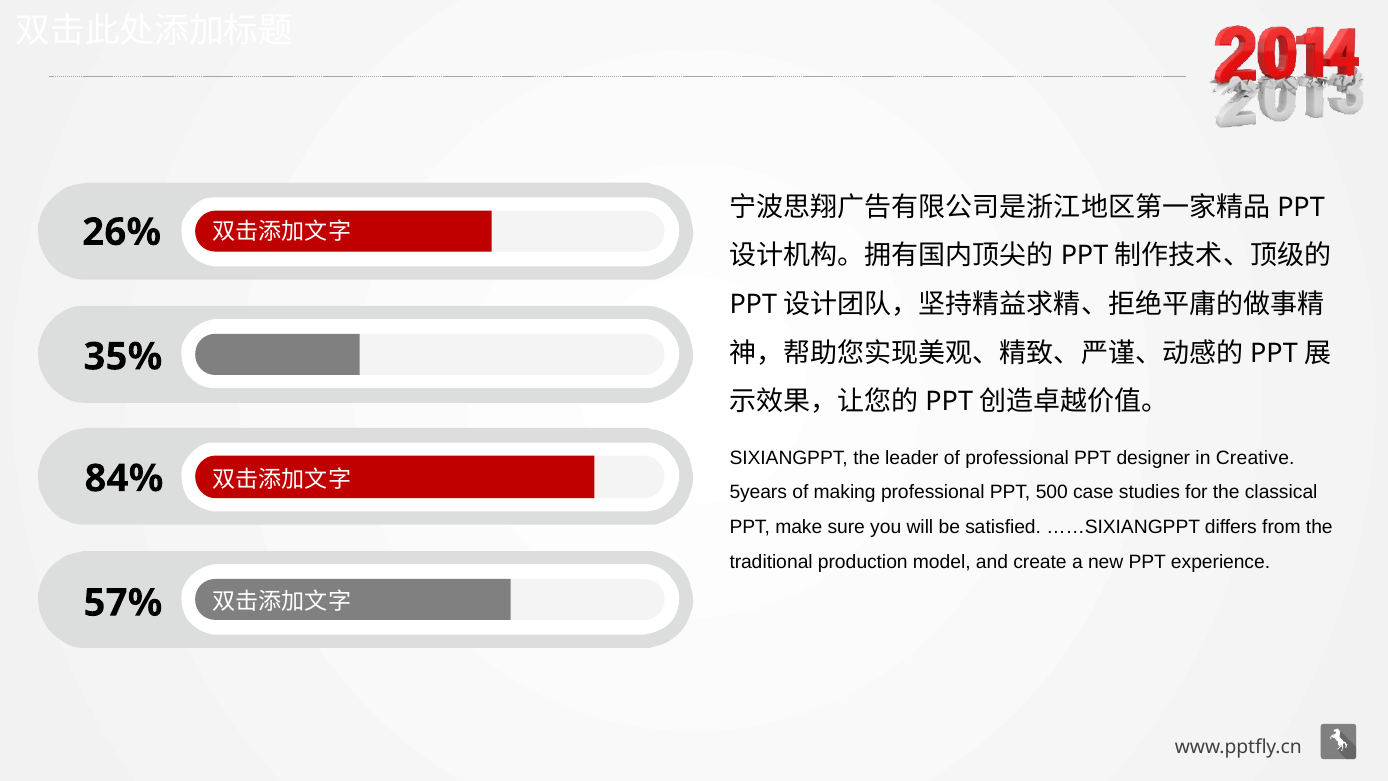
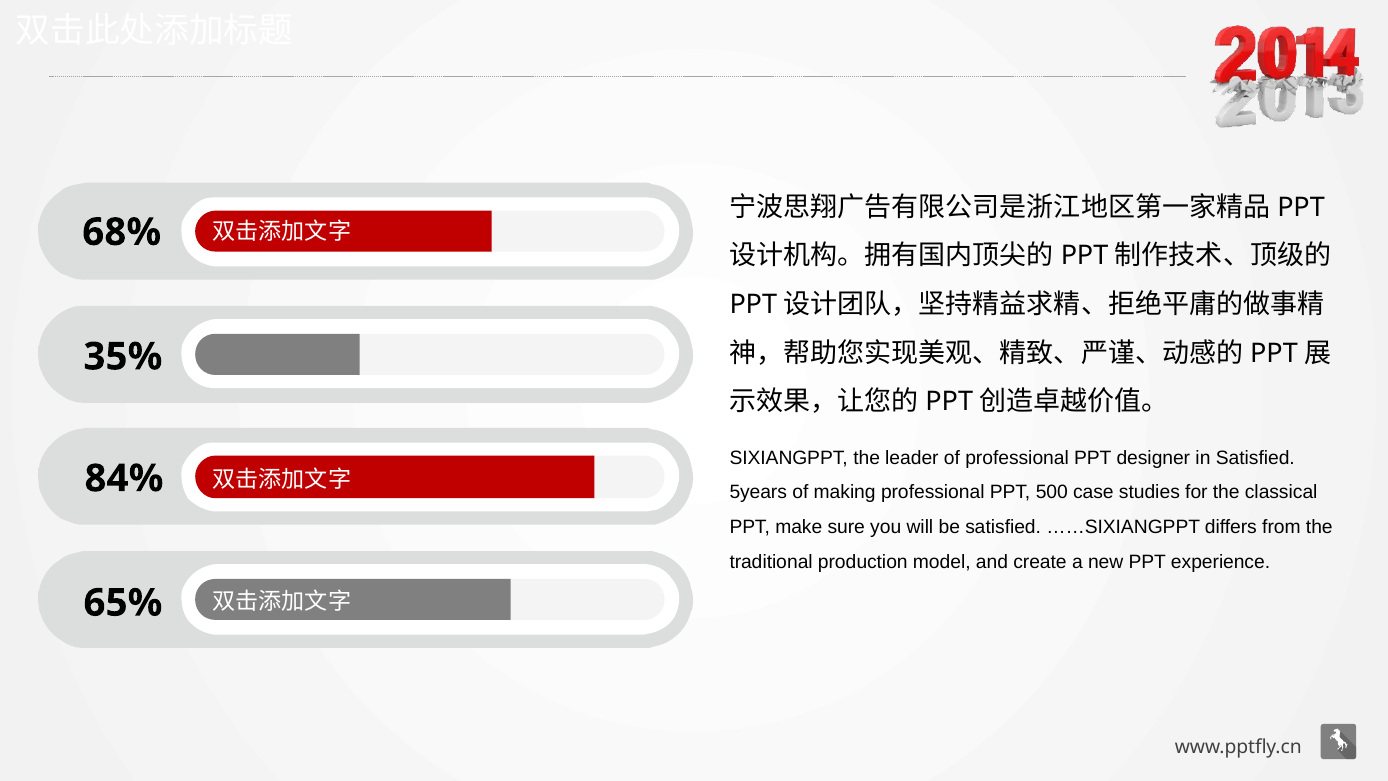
26%: 26% -> 68%
in Creative: Creative -> Satisfied
57%: 57% -> 65%
